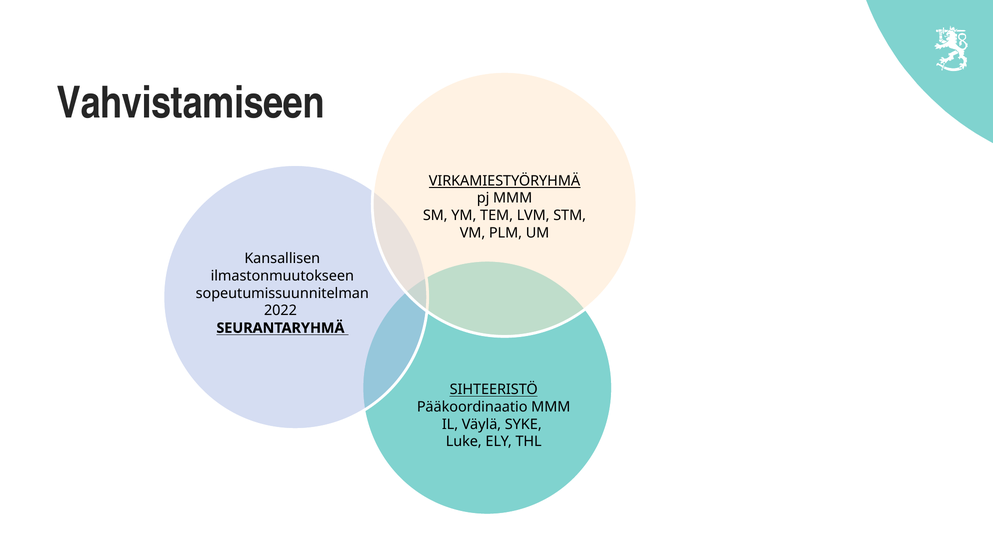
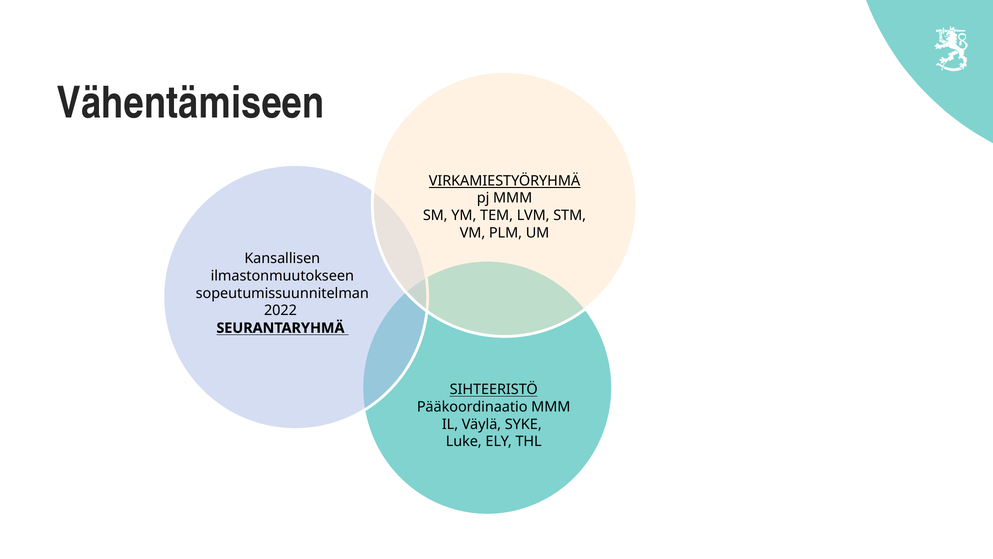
Vahvistamiseen: Vahvistamiseen -> Vähentämiseen
